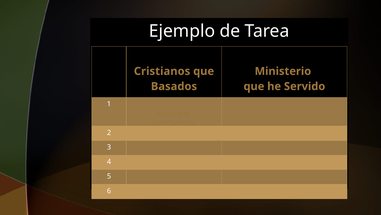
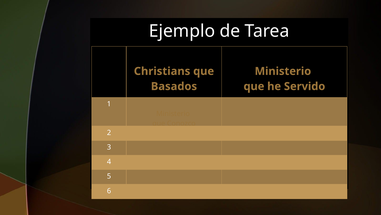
Cristianos: Cristianos -> Christians
